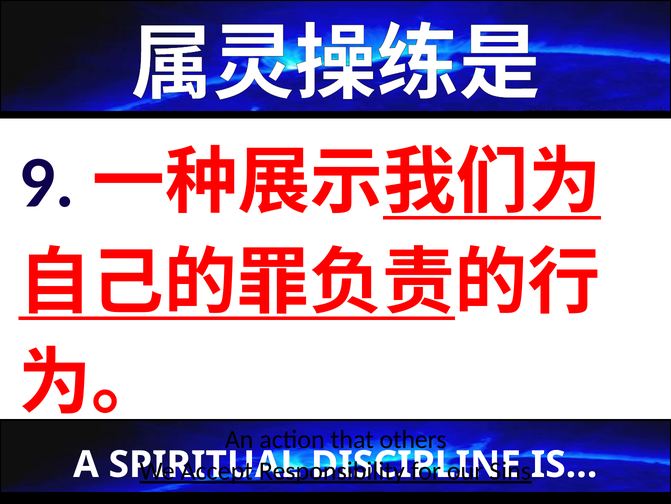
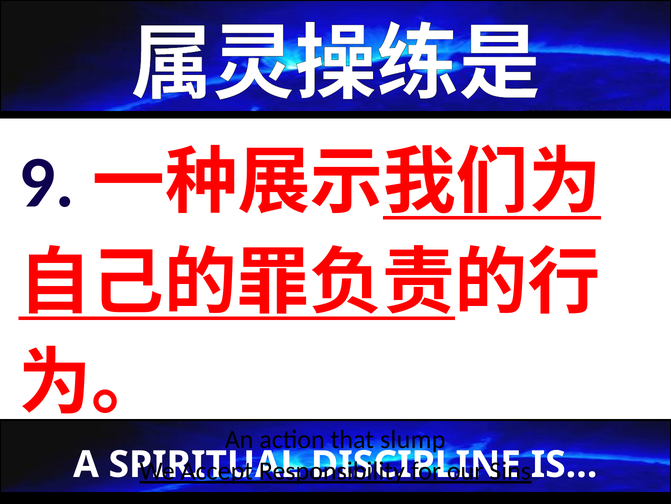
others: others -> slump
